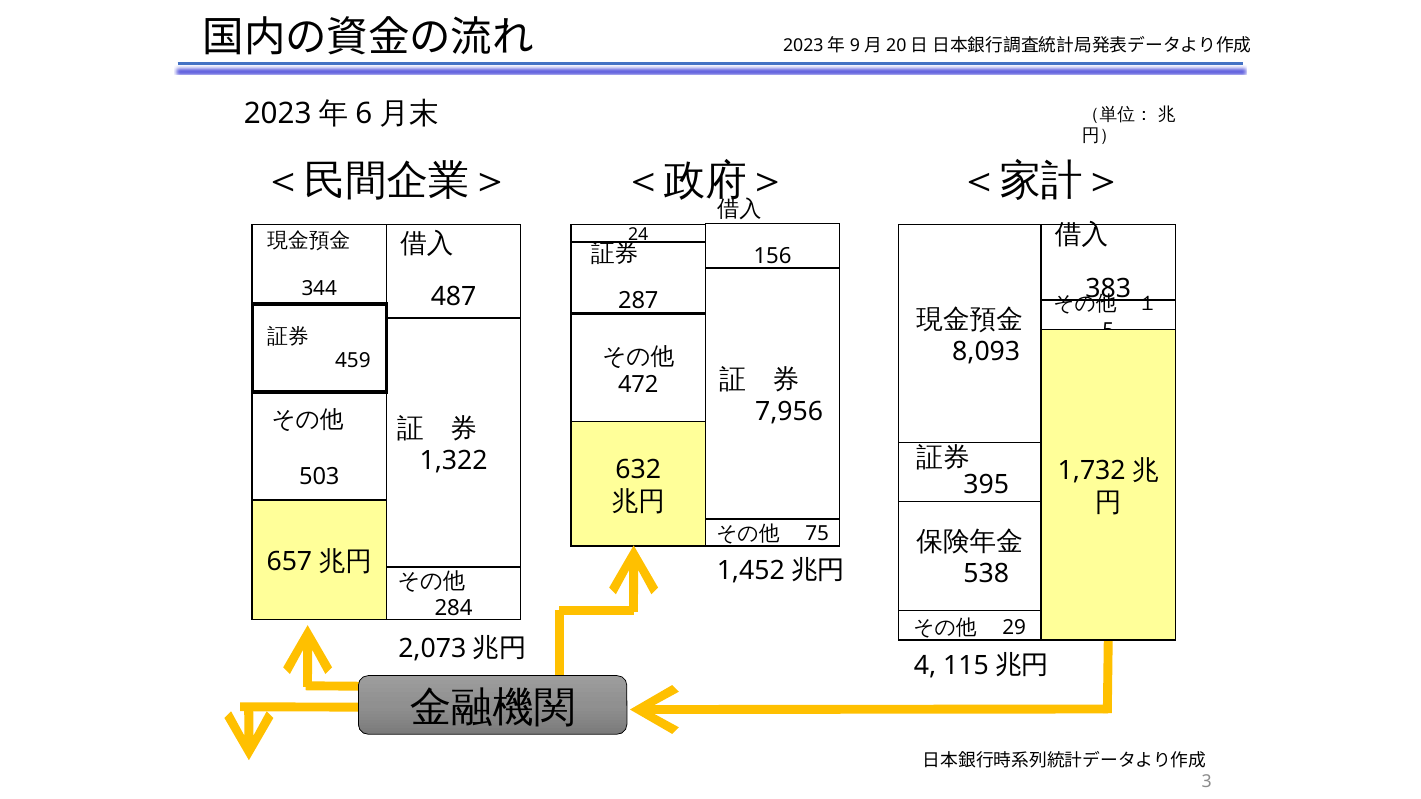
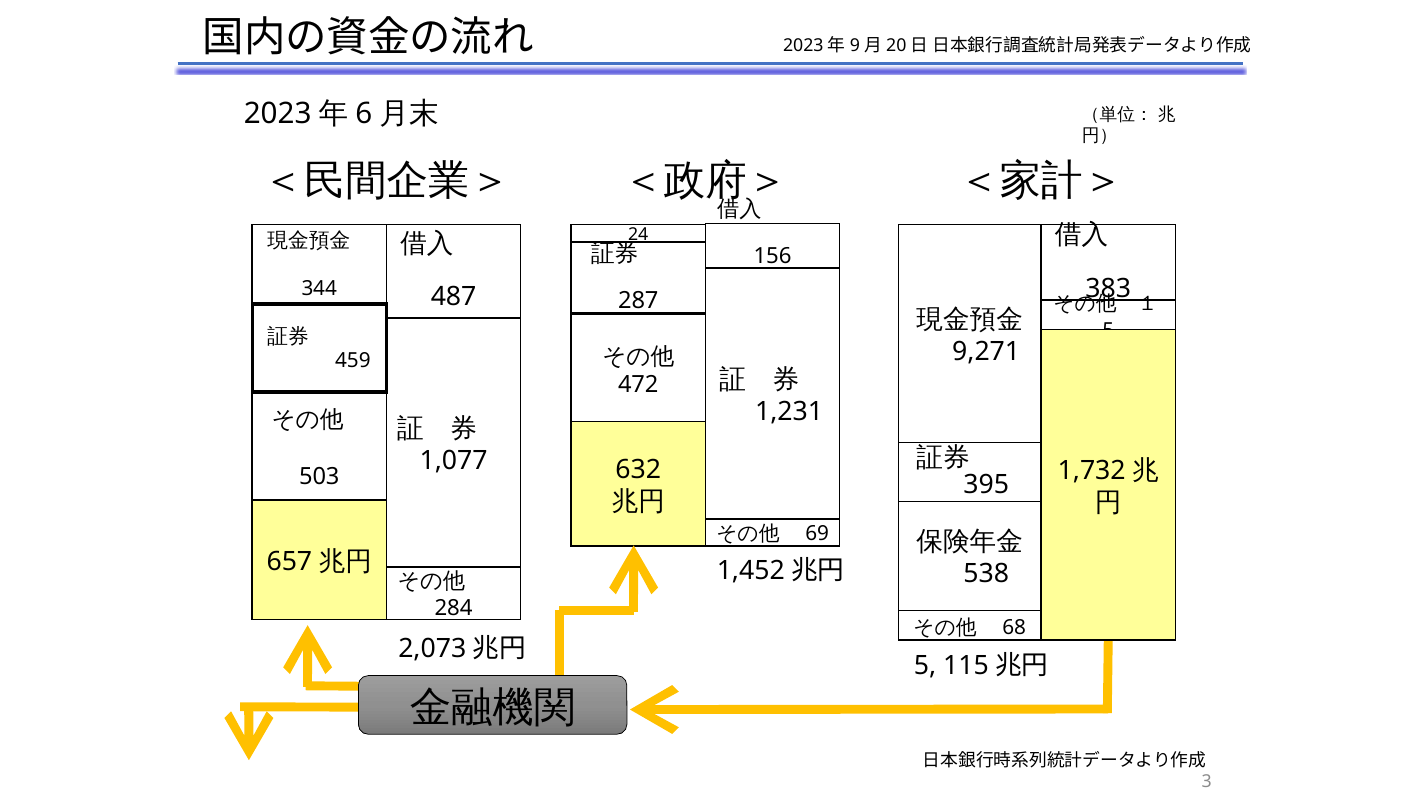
8,093: 8,093 -> 9,271
7,956: 7,956 -> 1,231
1,322: 1,322 -> 1,077
75: 75 -> 69
29: 29 -> 68
4 at (925, 666): 4 -> 5
